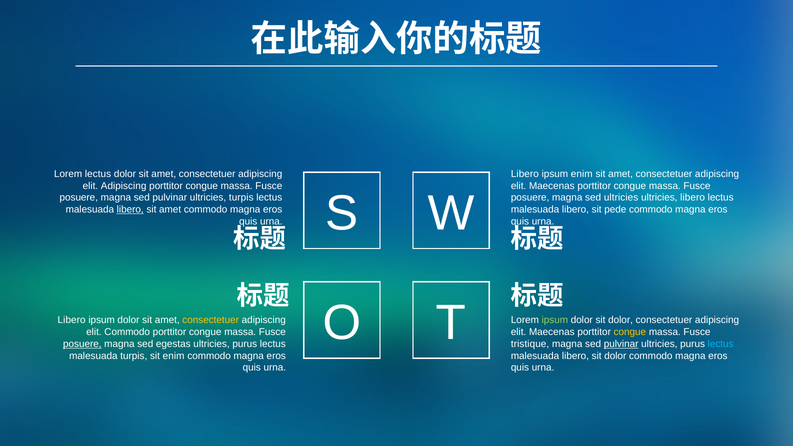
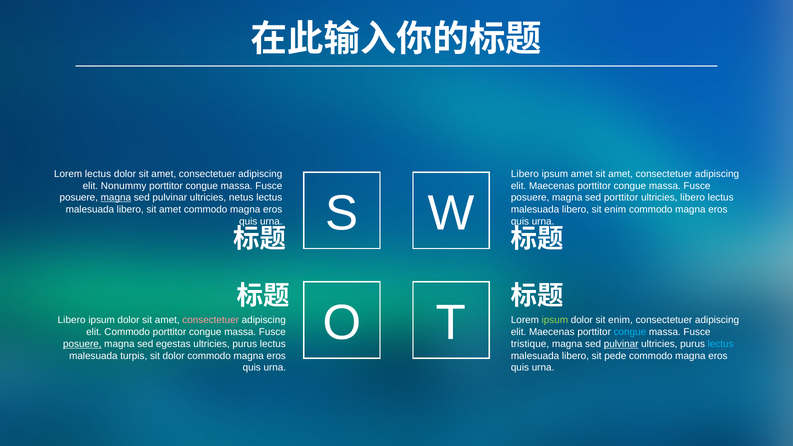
ipsum enim: enim -> amet
elit Adipiscing: Adipiscing -> Nonummy
magna at (116, 198) underline: none -> present
ultricies turpis: turpis -> netus
sed ultricies: ultricies -> porttitor
libero at (130, 210) underline: present -> none
libero sit pede: pede -> enim
consectetuer at (211, 320) colour: yellow -> pink
dolor sit dolor: dolor -> enim
congue at (630, 332) colour: yellow -> light blue
sit enim: enim -> dolor
libero sit dolor: dolor -> pede
